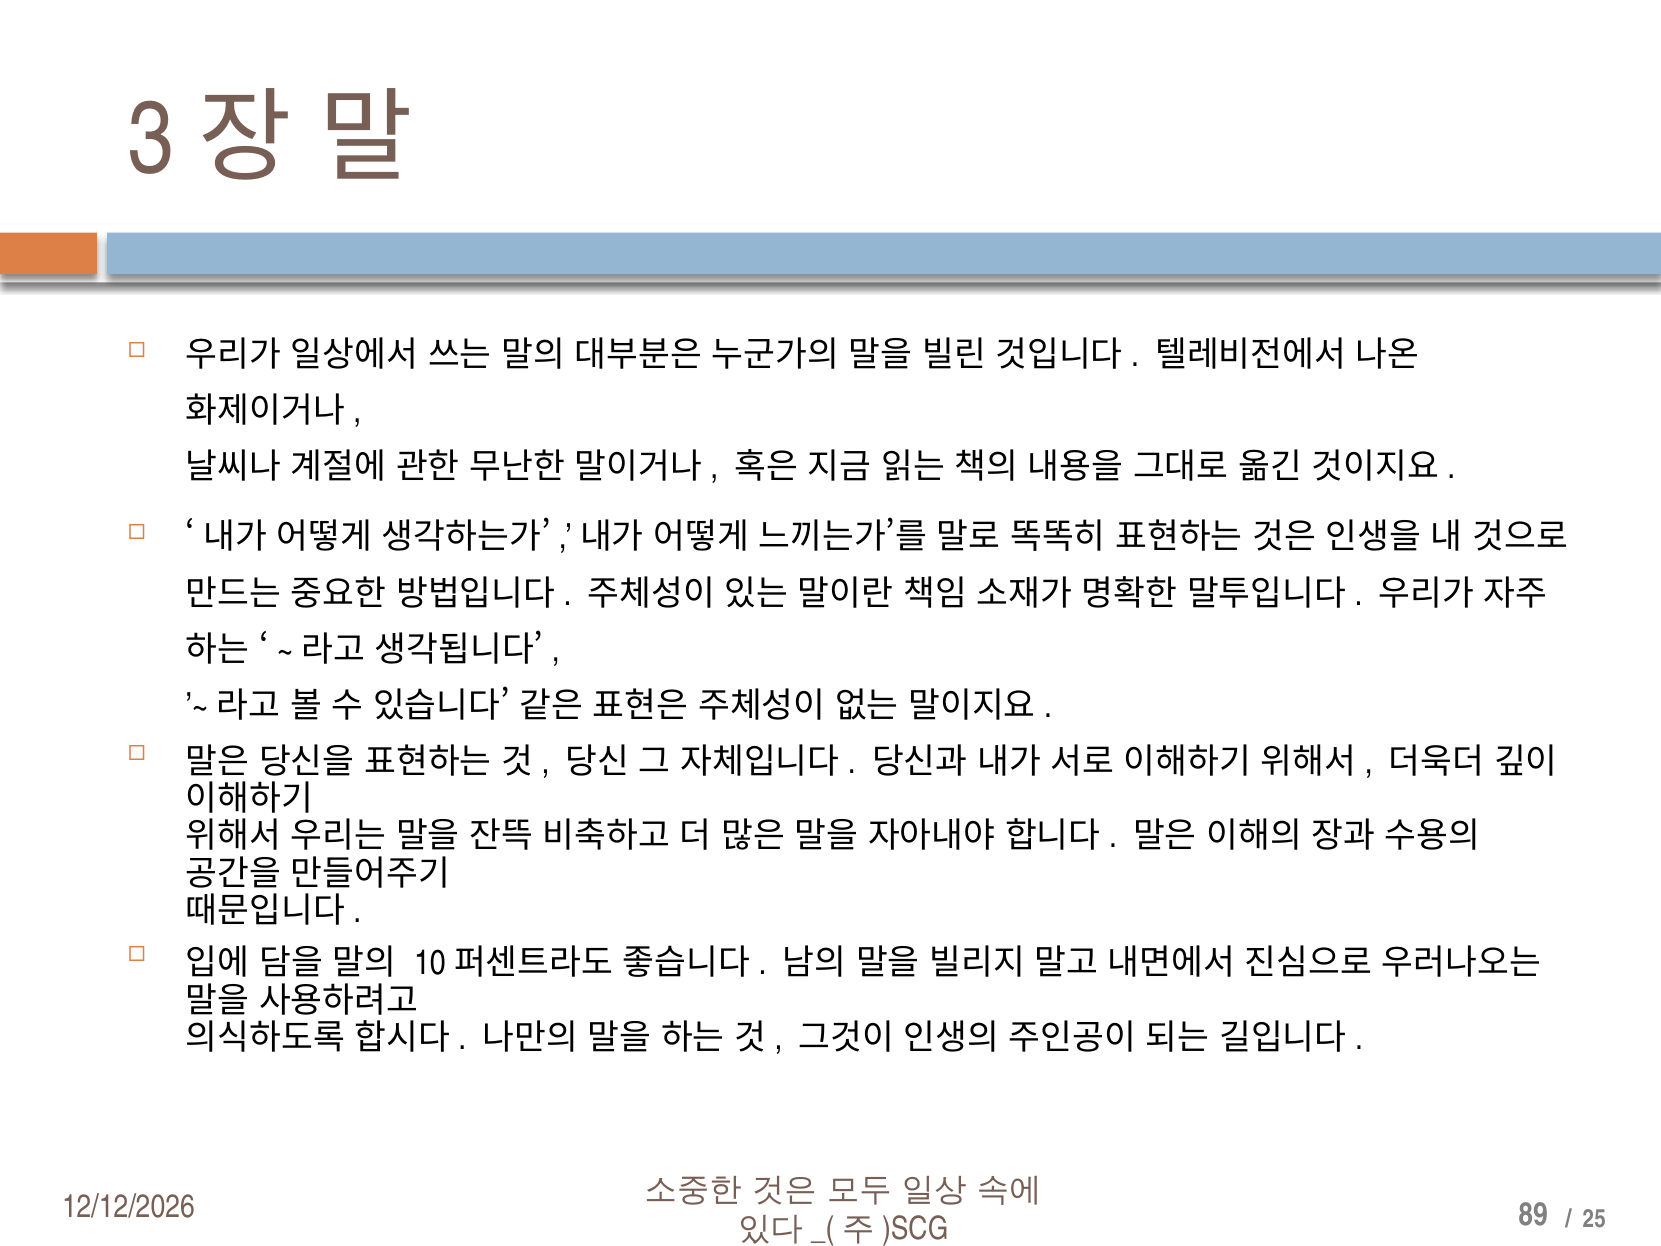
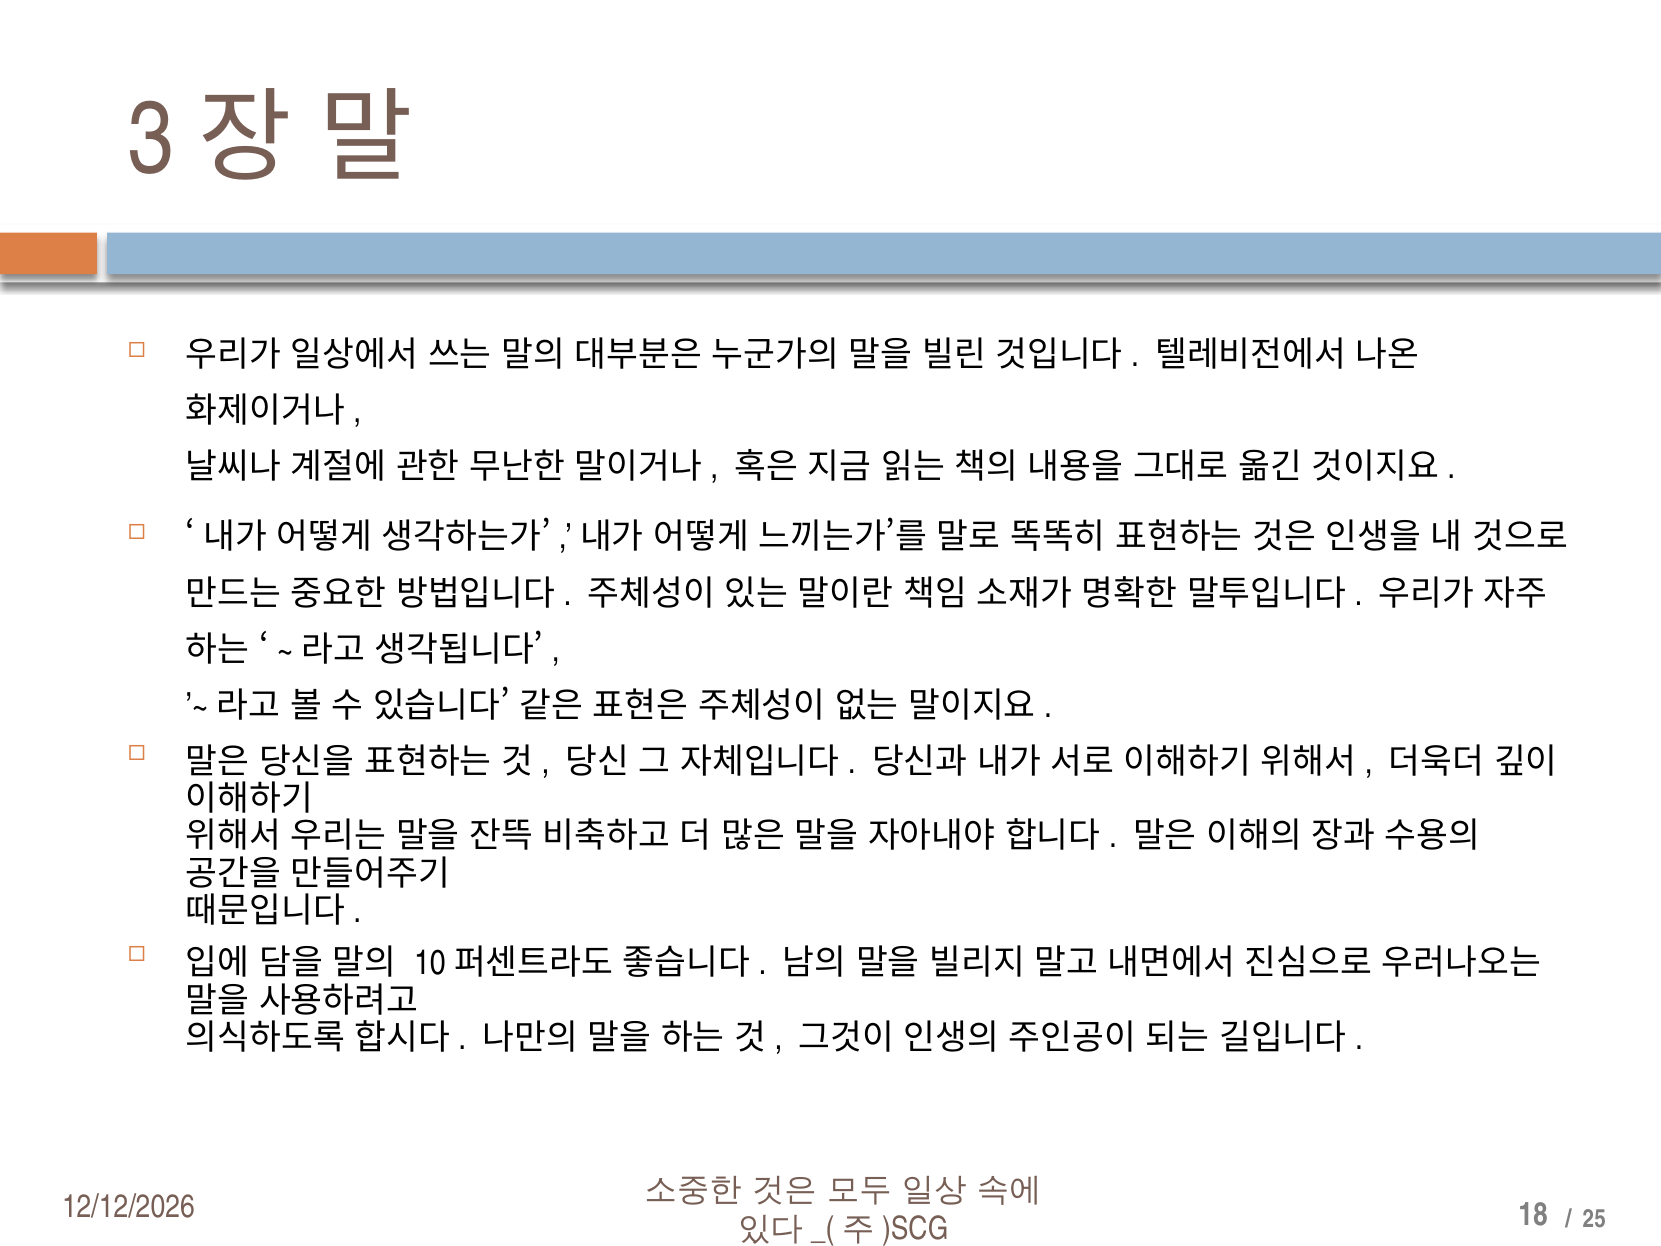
89: 89 -> 18
